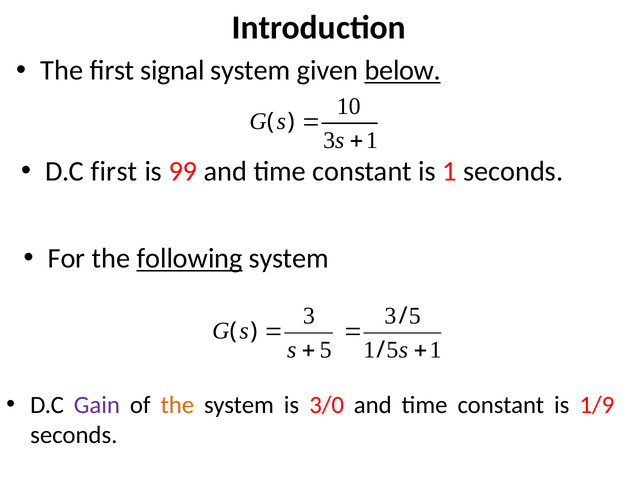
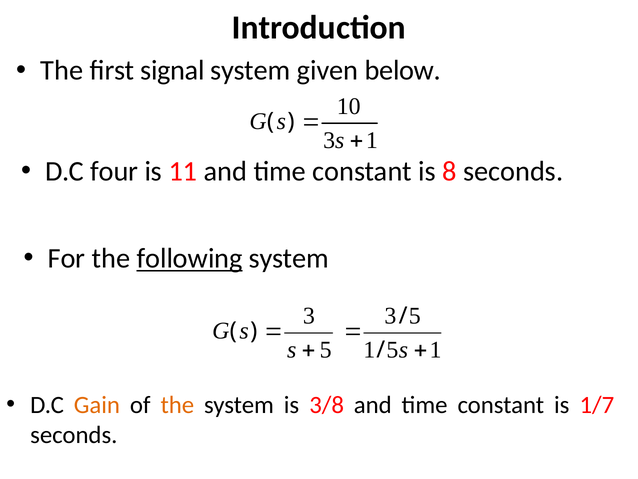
below underline: present -> none
D.C first: first -> four
99: 99 -> 11
is 1: 1 -> 8
Gain colour: purple -> orange
3/0: 3/0 -> 3/8
1/9: 1/9 -> 1/7
